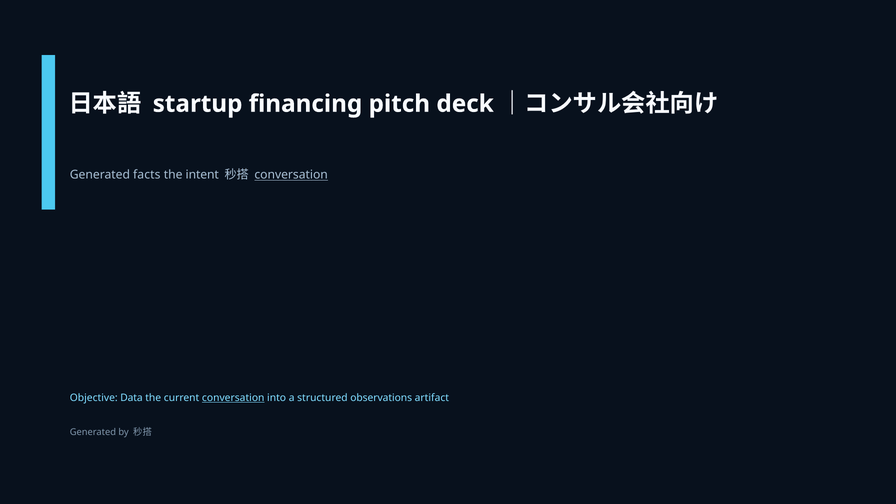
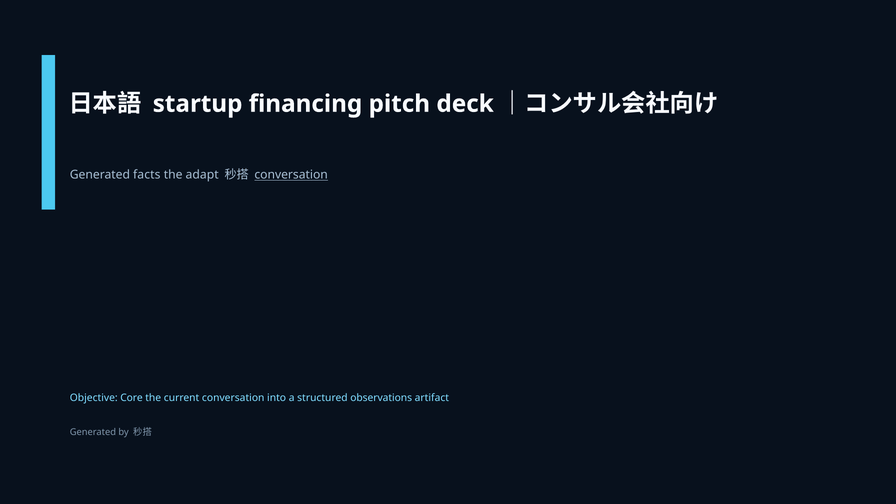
intent: intent -> adapt
Data: Data -> Core
conversation at (233, 398) underline: present -> none
